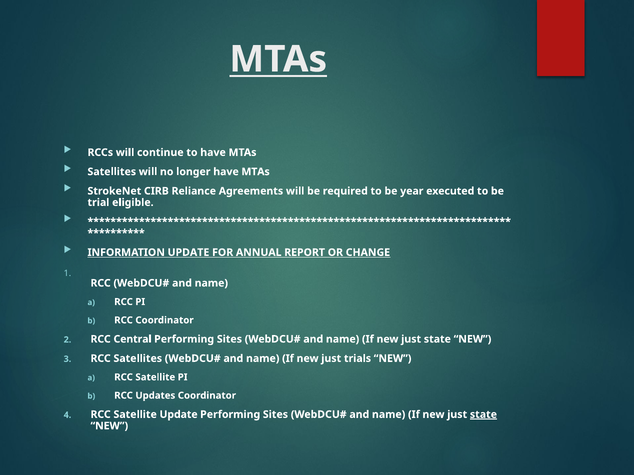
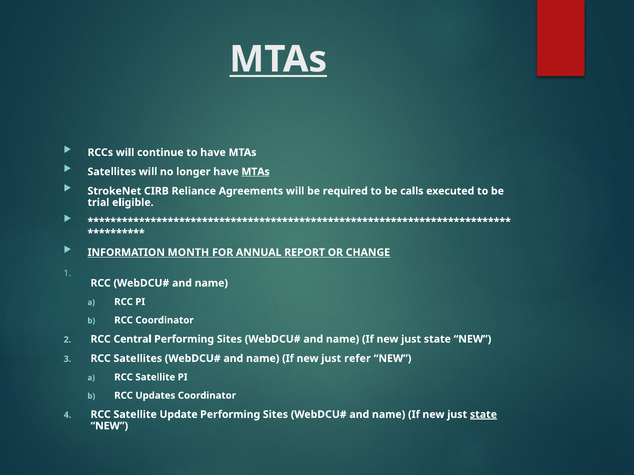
MTAs at (256, 172) underline: none -> present
year: year -> calls
INFORMATION UPDATE: UPDATE -> MONTH
trials: trials -> refer
